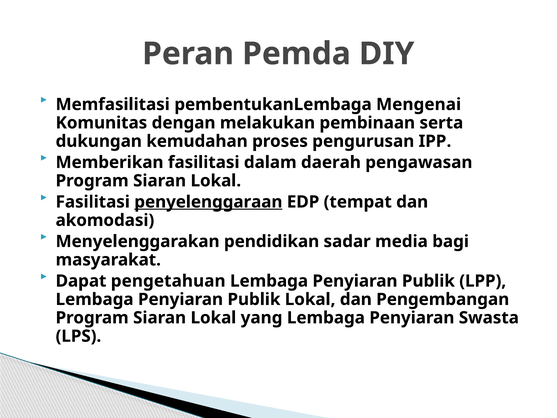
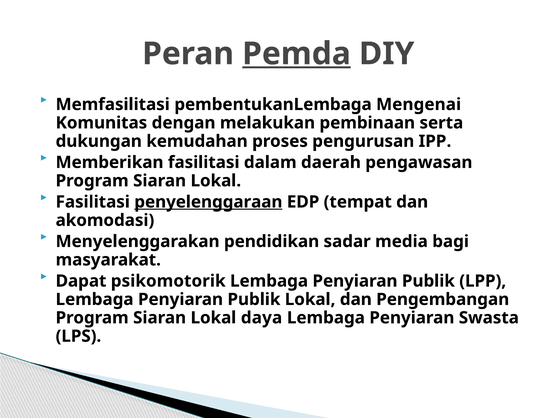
Pemda underline: none -> present
pengetahuan: pengetahuan -> psikomotorik
yang: yang -> daya
